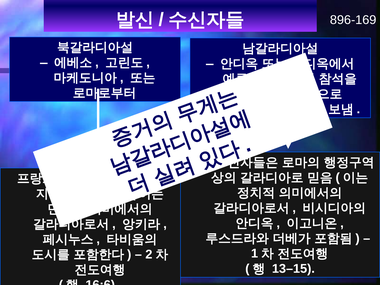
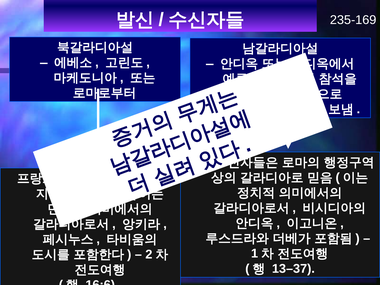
896-169: 896-169 -> 235-169
13–15: 13–15 -> 13–37
